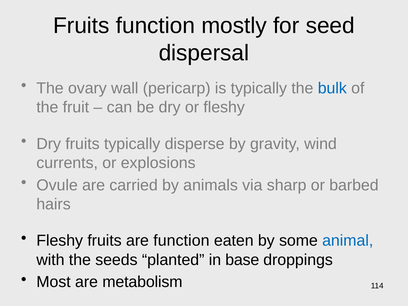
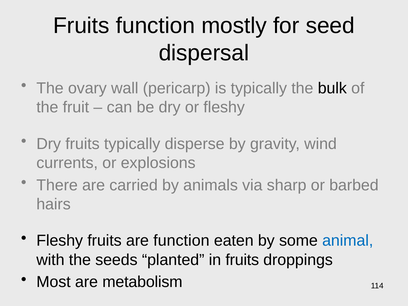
bulk colour: blue -> black
Ovule: Ovule -> There
in base: base -> fruits
